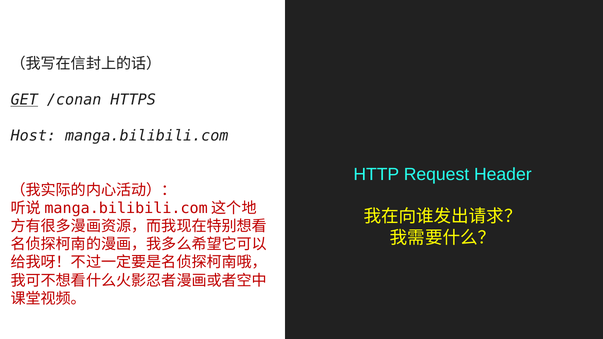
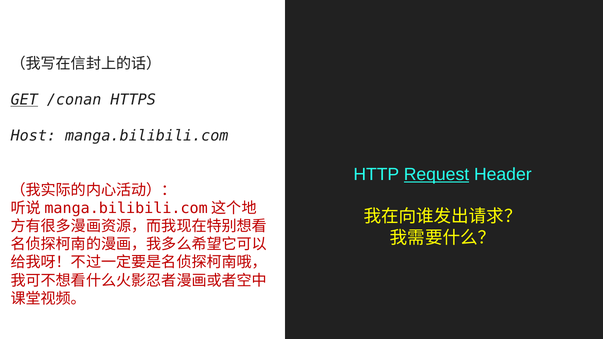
Request underline: none -> present
